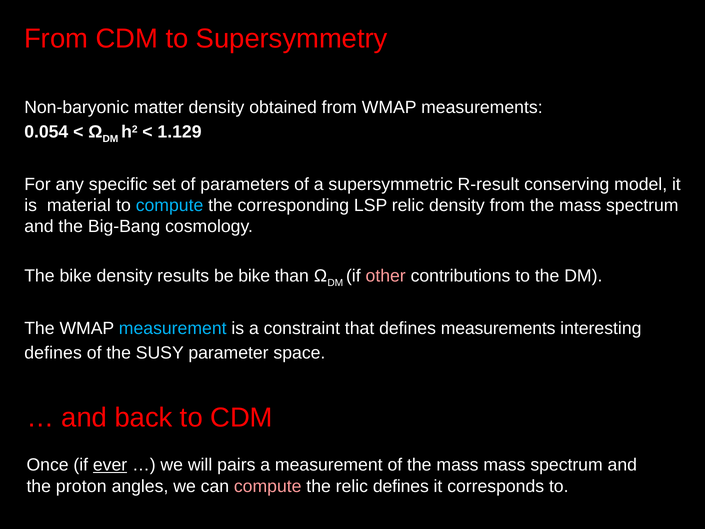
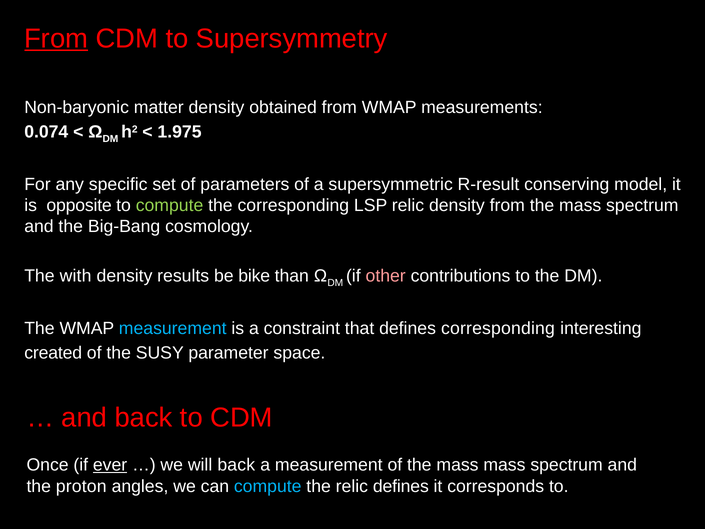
From at (56, 39) underline: none -> present
0.054: 0.054 -> 0.074
1.129: 1.129 -> 1.975
material: material -> opposite
compute at (170, 205) colour: light blue -> light green
The bike: bike -> with
defines measurements: measurements -> corresponding
defines at (53, 353): defines -> created
will pairs: pairs -> back
compute at (268, 486) colour: pink -> light blue
